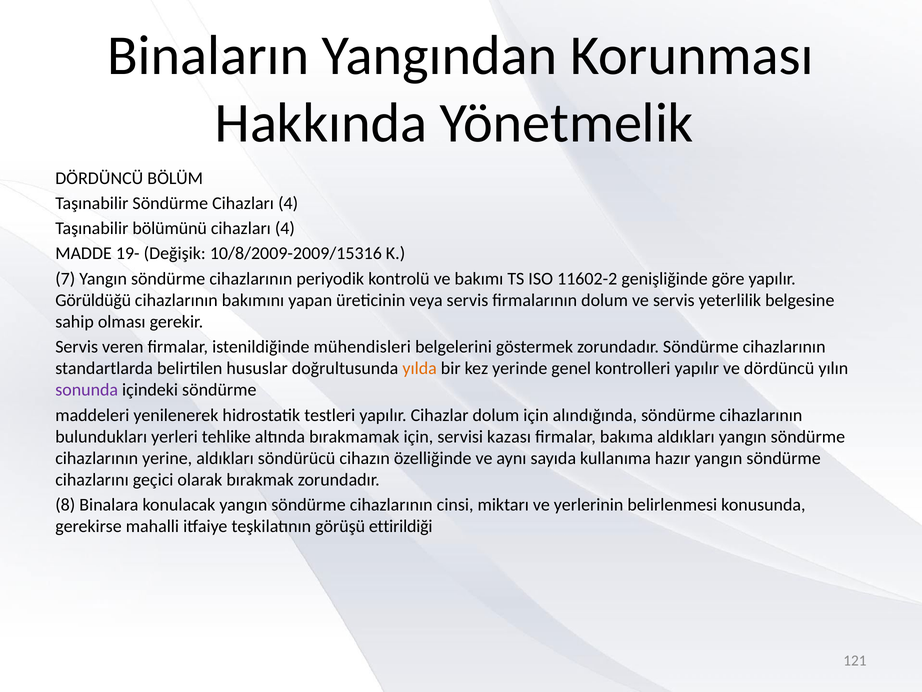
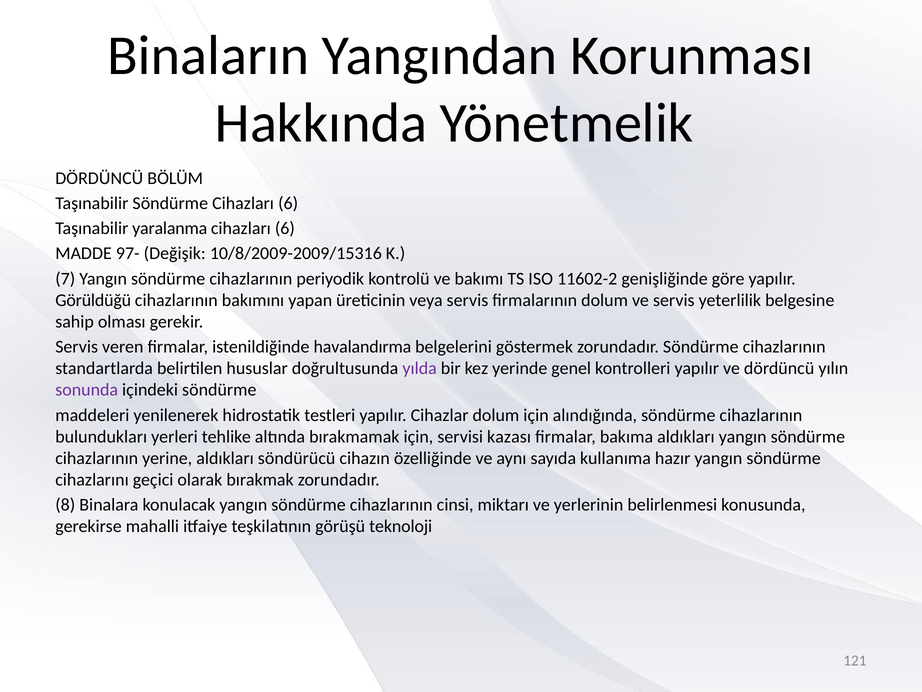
Söndürme Cihazları 4: 4 -> 6
bölümünü: bölümünü -> yaralanma
4 at (285, 228): 4 -> 6
19-: 19- -> 97-
mühendisleri: mühendisleri -> havalandırma
yılda colour: orange -> purple
ettirildiği: ettirildiği -> teknoloji
